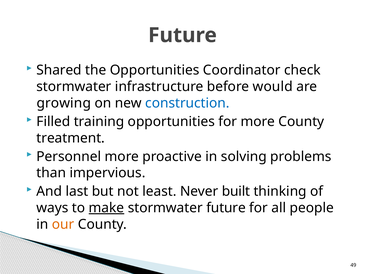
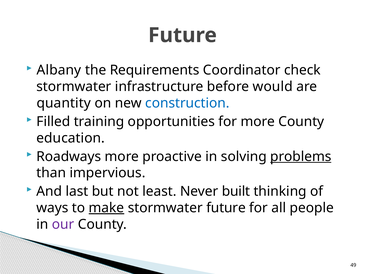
Shared: Shared -> Albany
the Opportunities: Opportunities -> Requirements
growing: growing -> quantity
treatment: treatment -> education
Personnel: Personnel -> Roadways
problems underline: none -> present
our colour: orange -> purple
